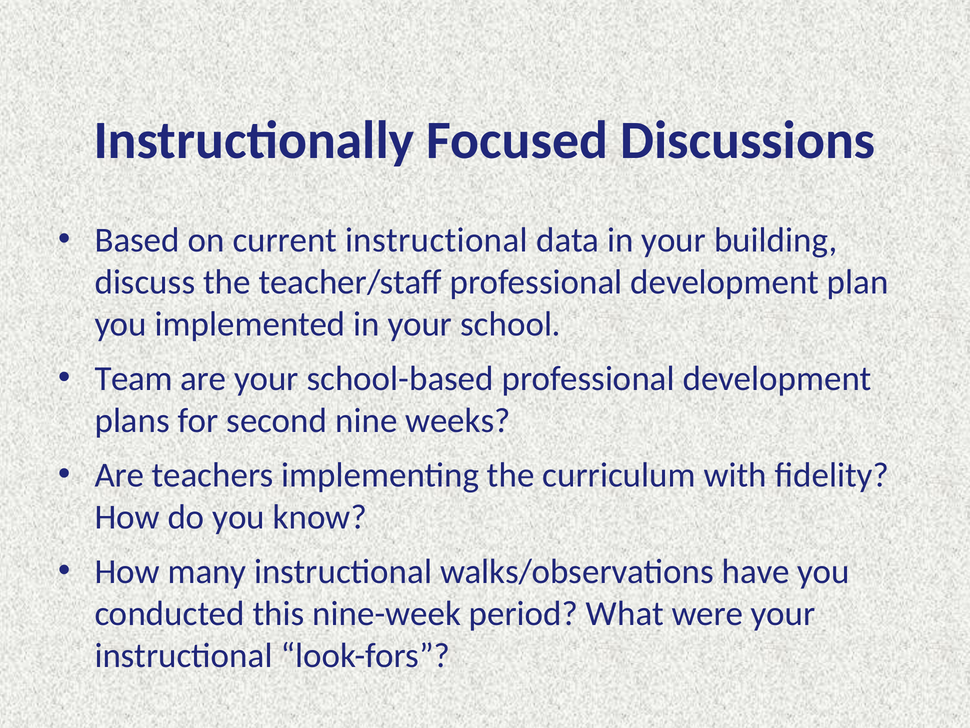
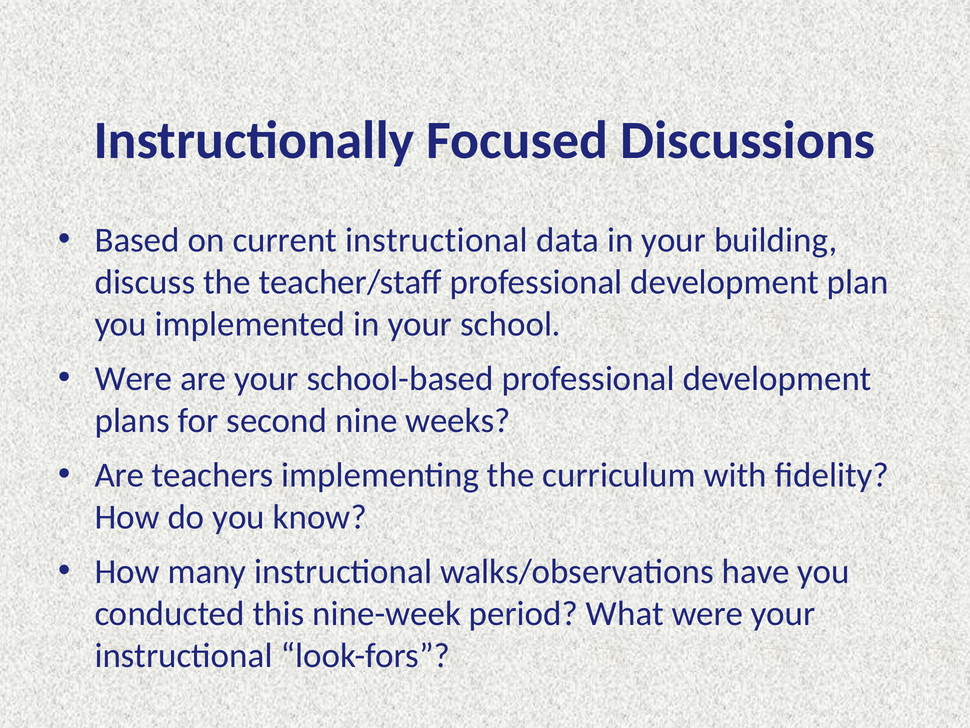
Team at (134, 378): Team -> Were
